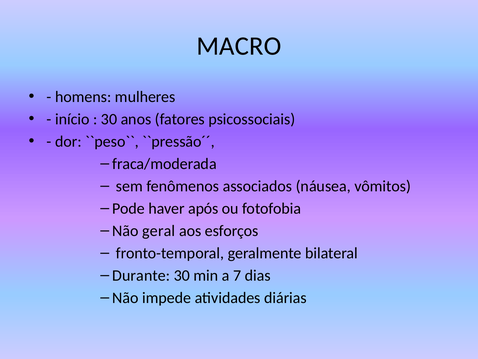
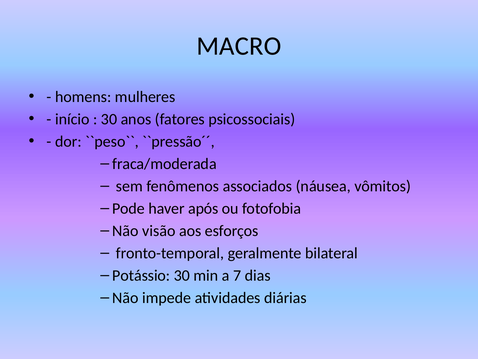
geral: geral -> visão
Durante: Durante -> Potássio
